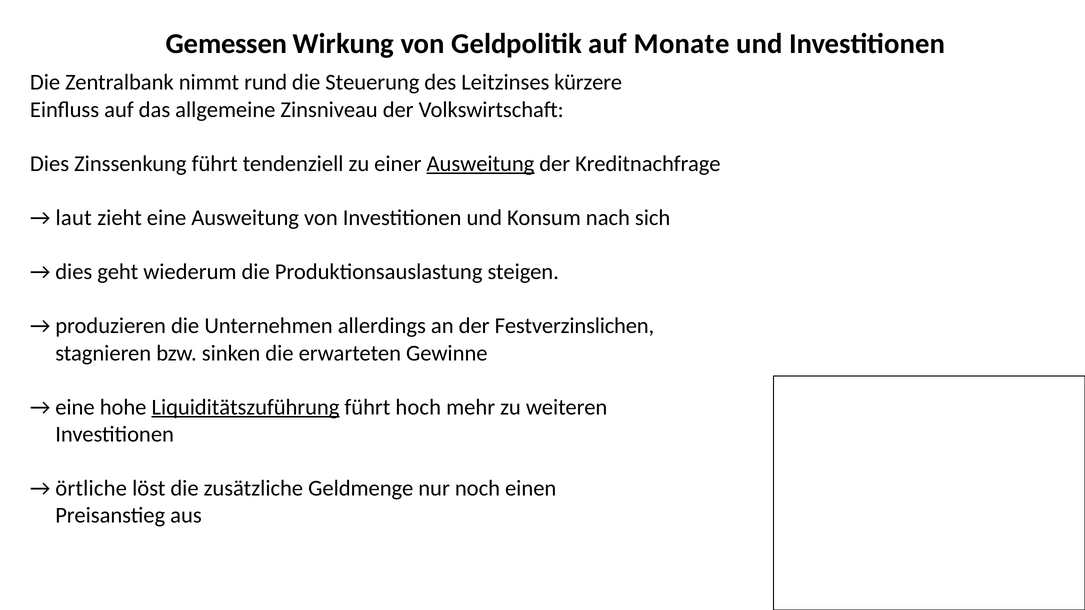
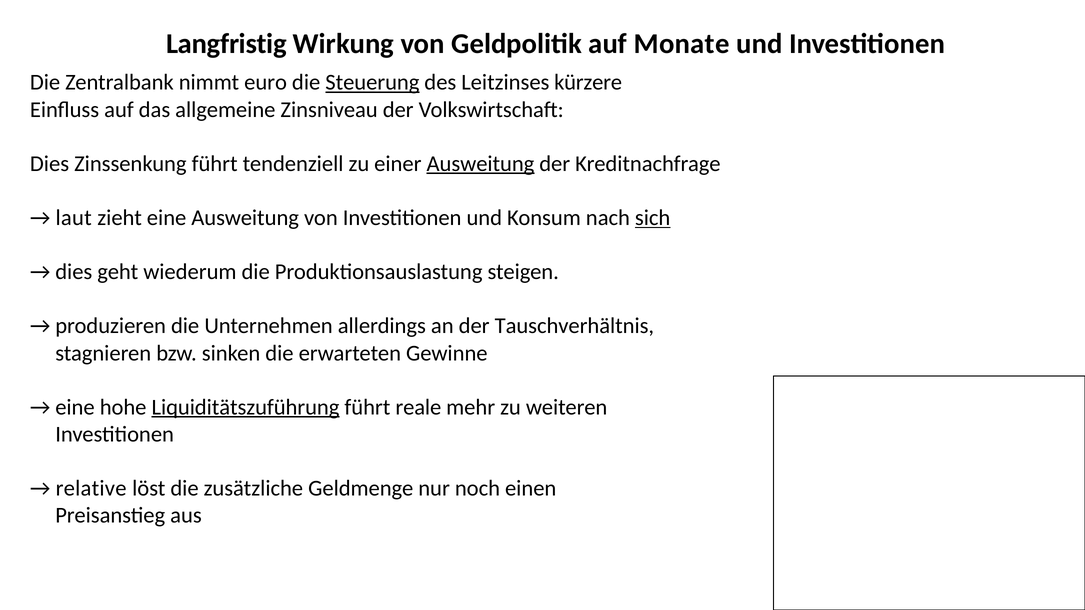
Gemessen: Gemessen -> Langfristig
rund: rund -> euro
Steuerung underline: none -> present
sich underline: none -> present
Festverzinslichen: Festverzinslichen -> Tauschverhältnis
hoch: hoch -> reale
örtliche: örtliche -> relative
